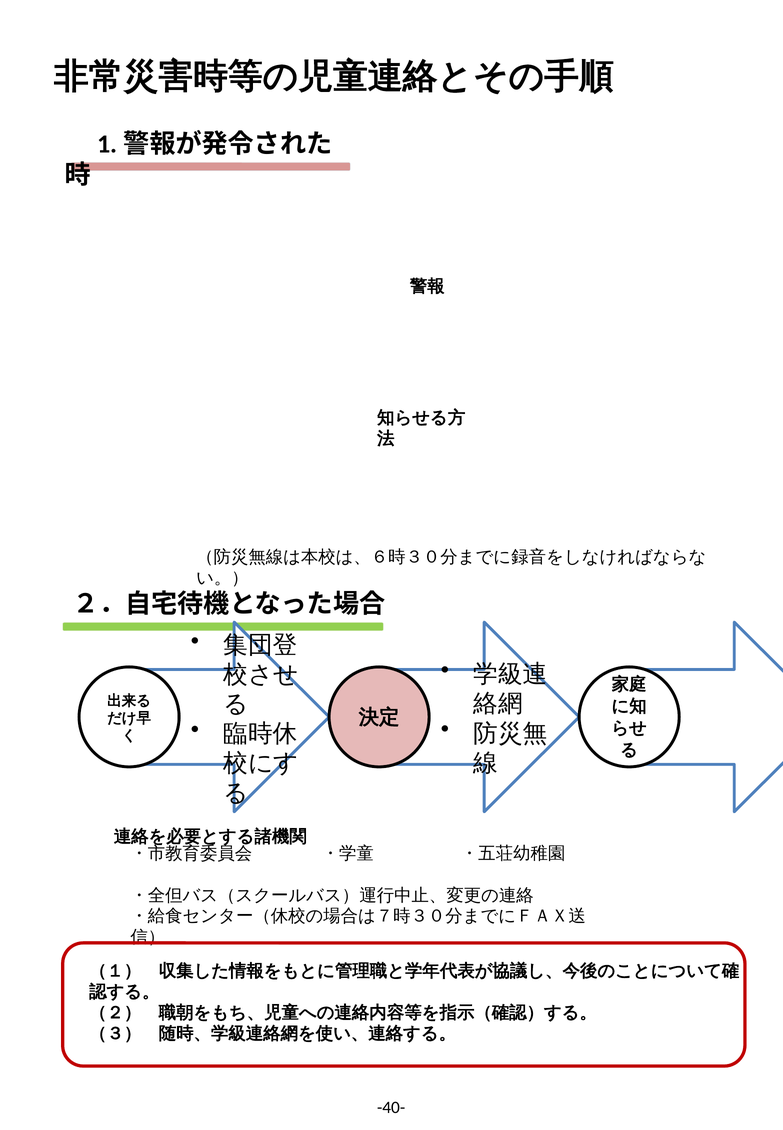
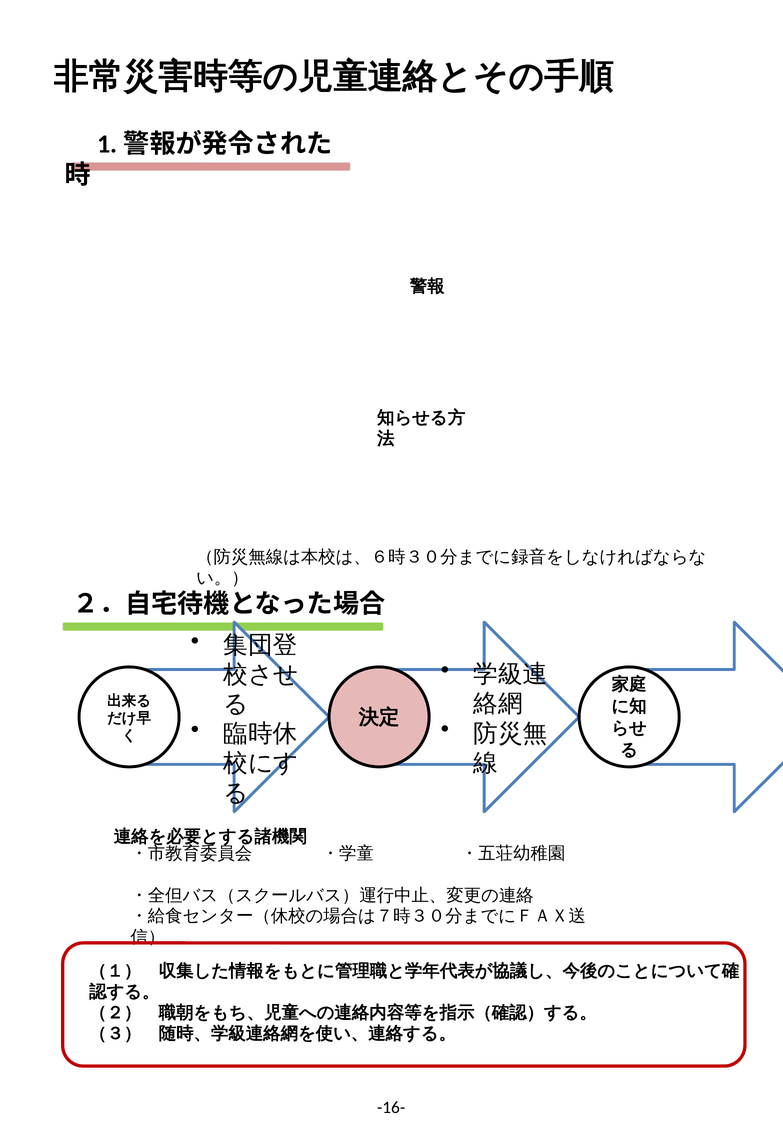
-40-: -40- -> -16-
